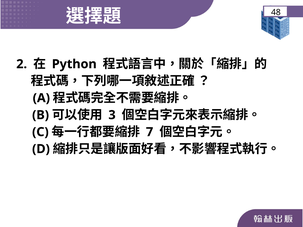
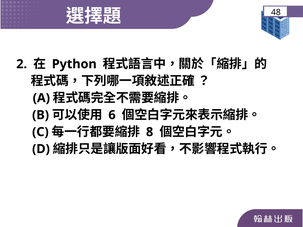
3: 3 -> 6
7: 7 -> 8
